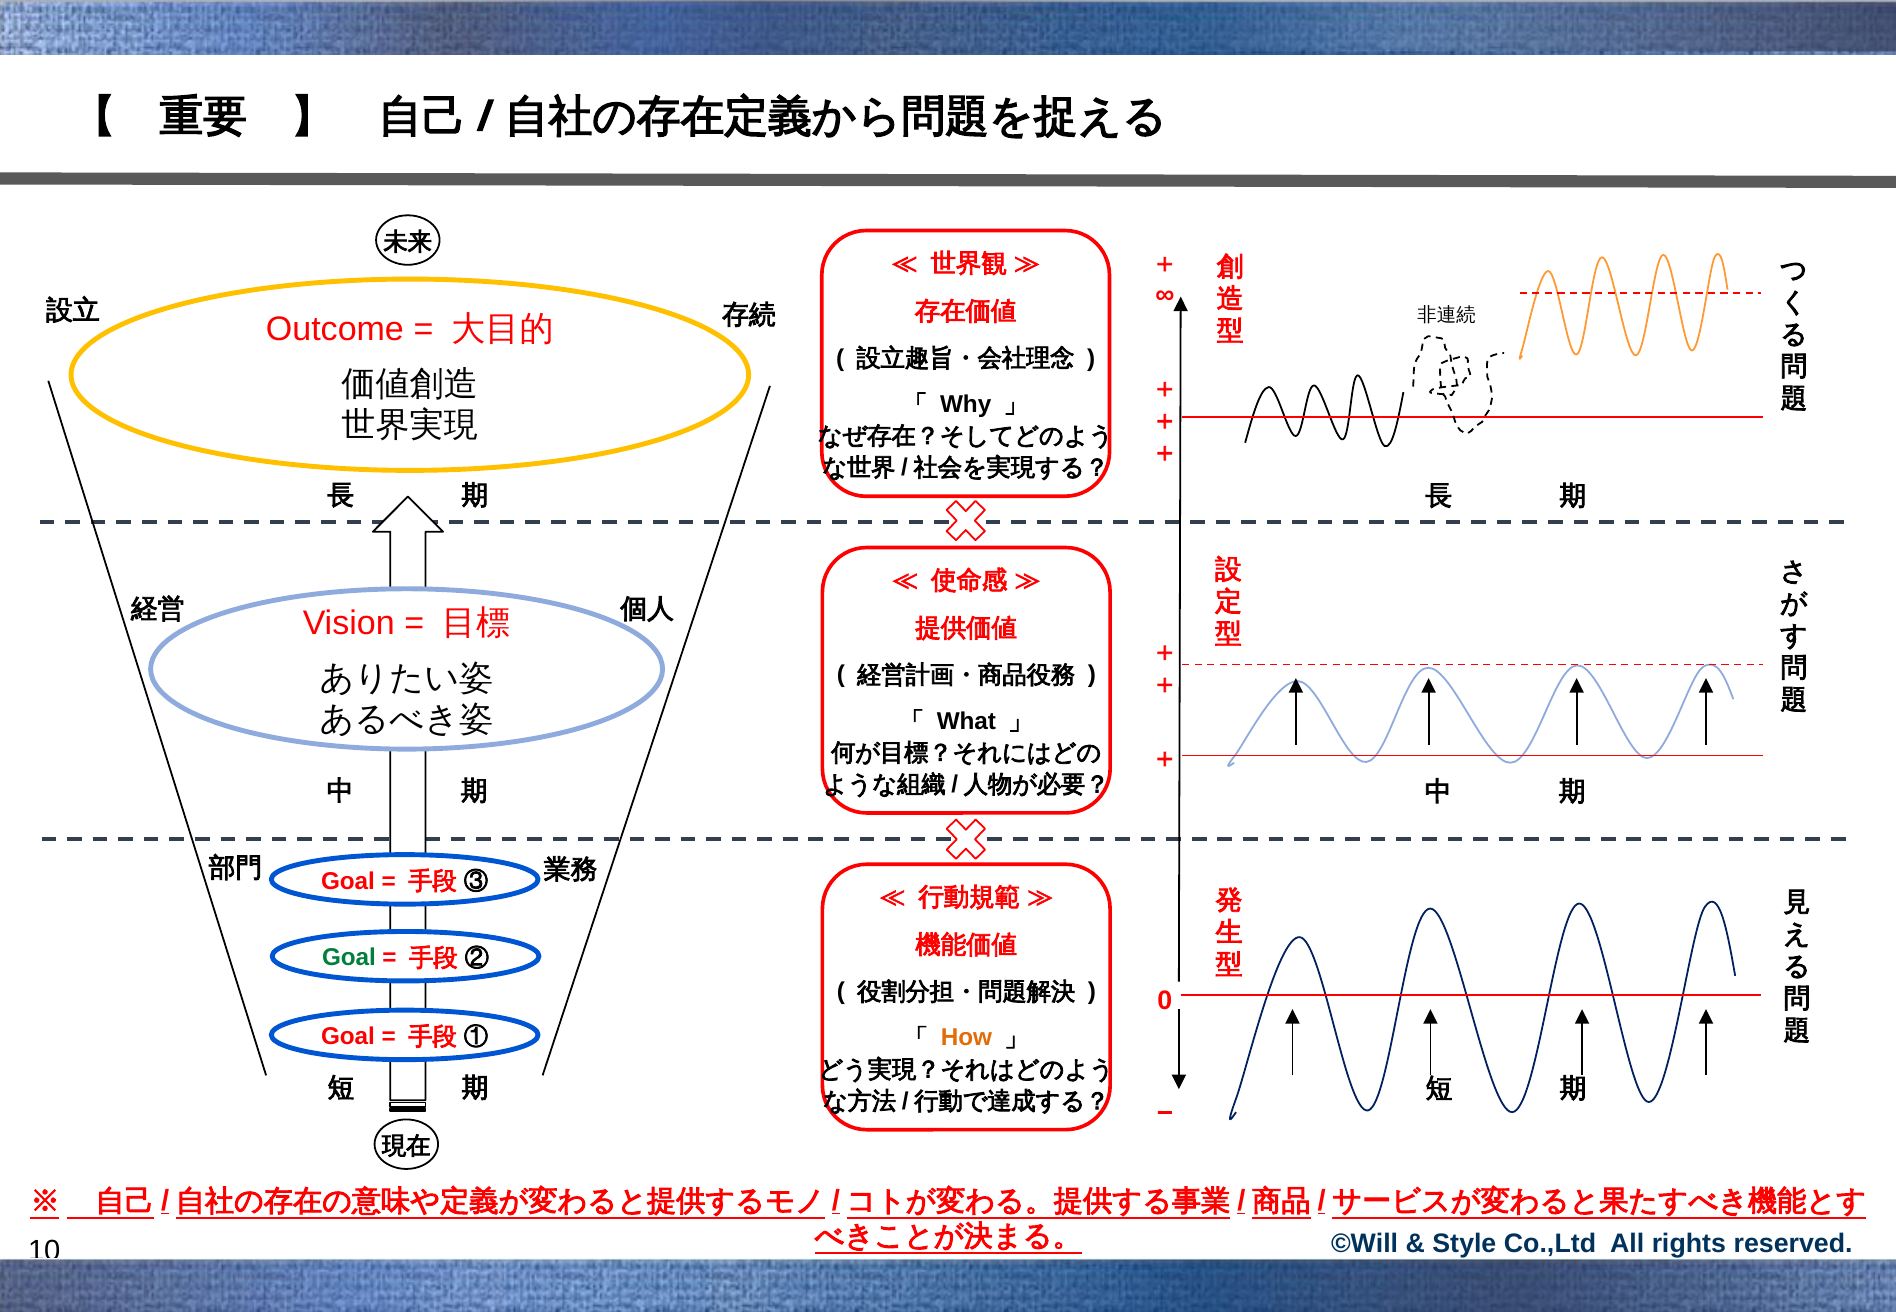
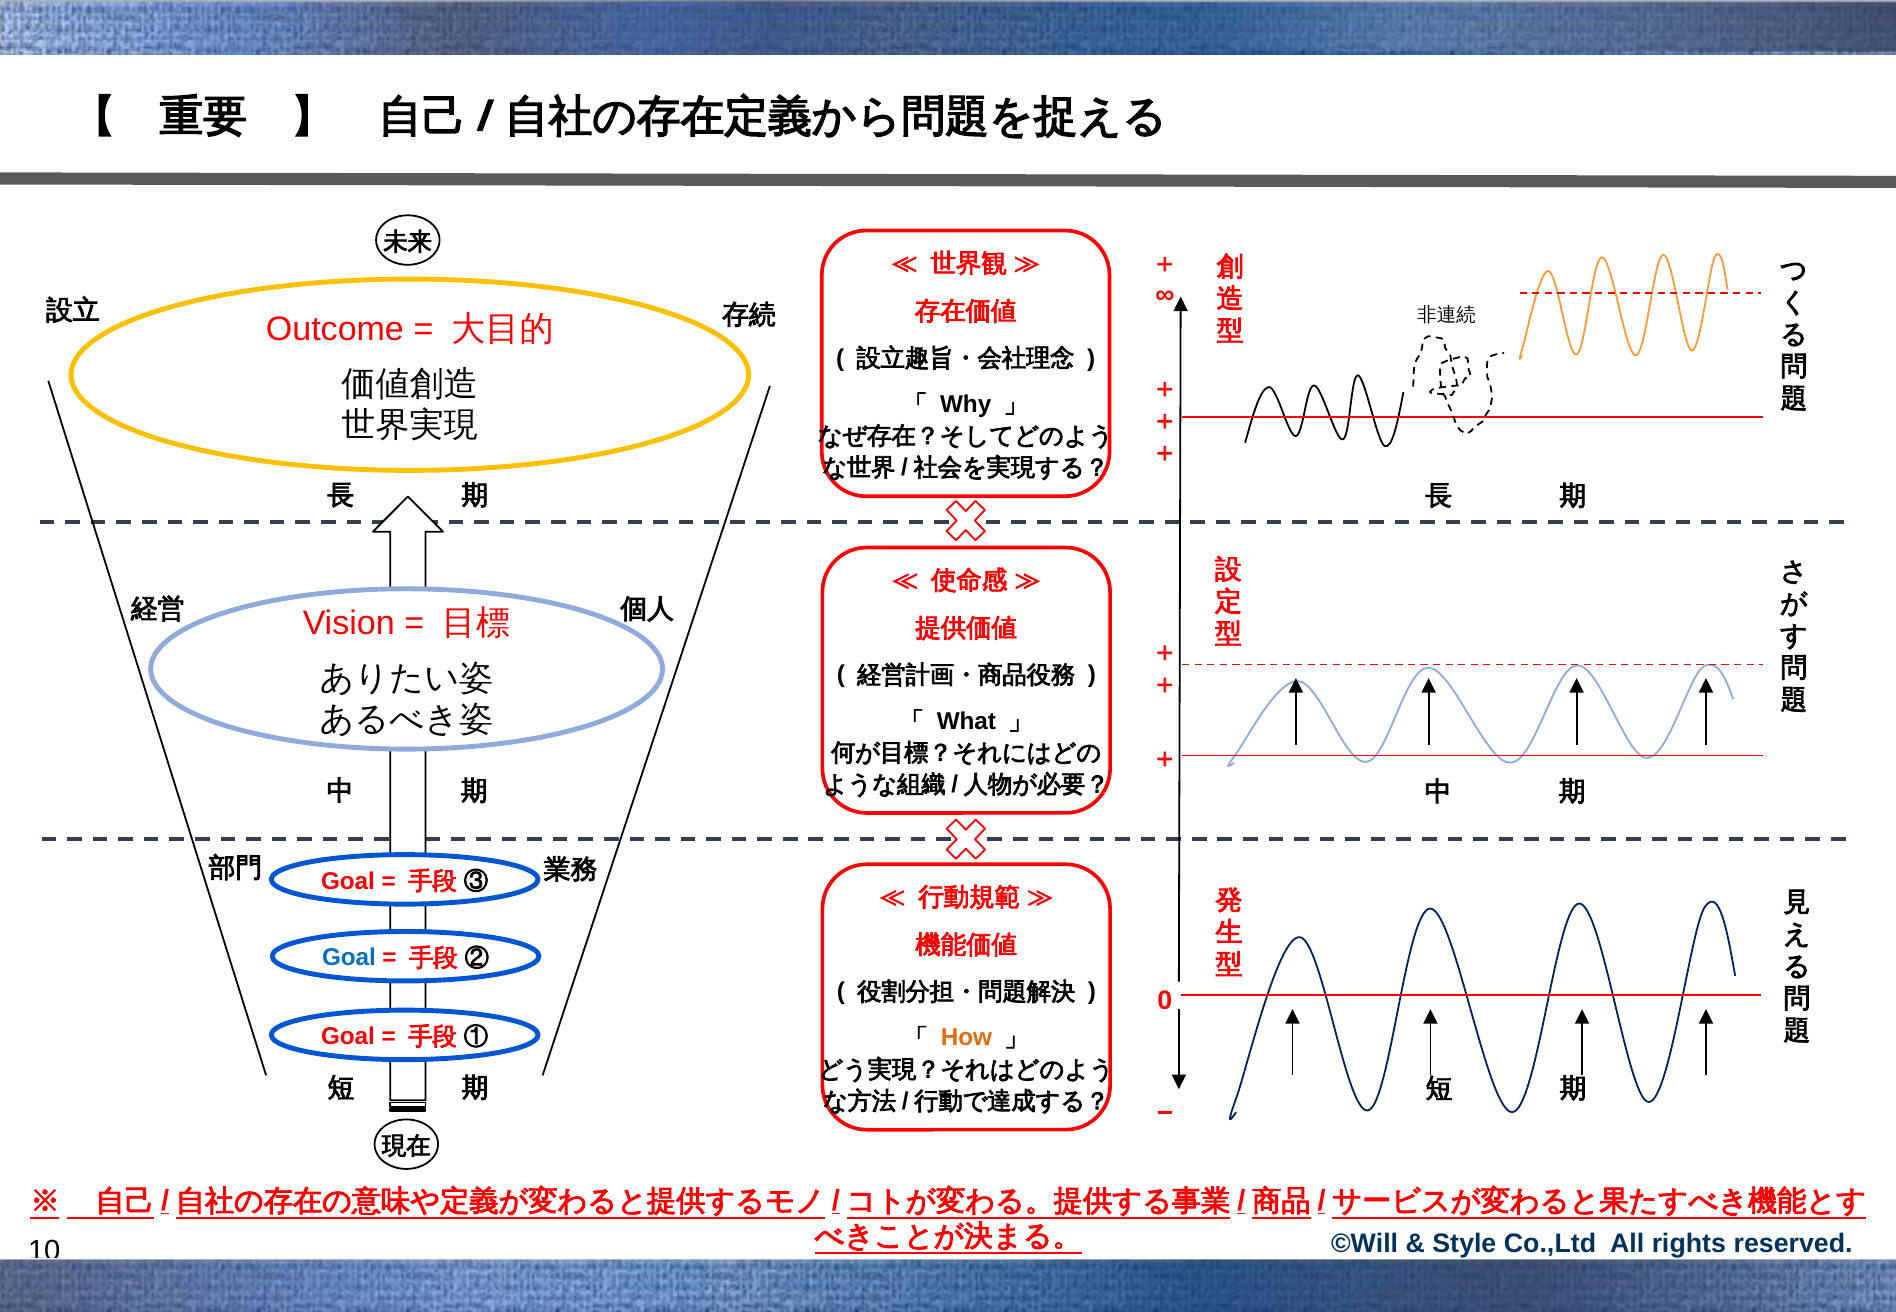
Goal at (349, 958) colour: green -> blue
